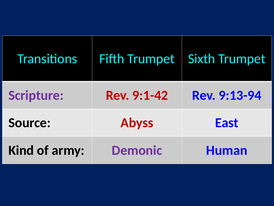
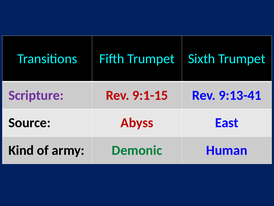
9:1-42: 9:1-42 -> 9:1-15
9:13-94: 9:13-94 -> 9:13-41
Demonic colour: purple -> green
